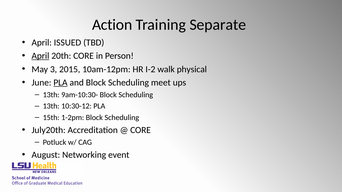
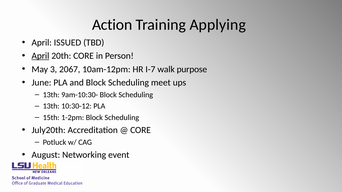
Separate: Separate -> Applying
2015: 2015 -> 2067
I-2: I-2 -> I-7
physical: physical -> purpose
PLA at (60, 83) underline: present -> none
